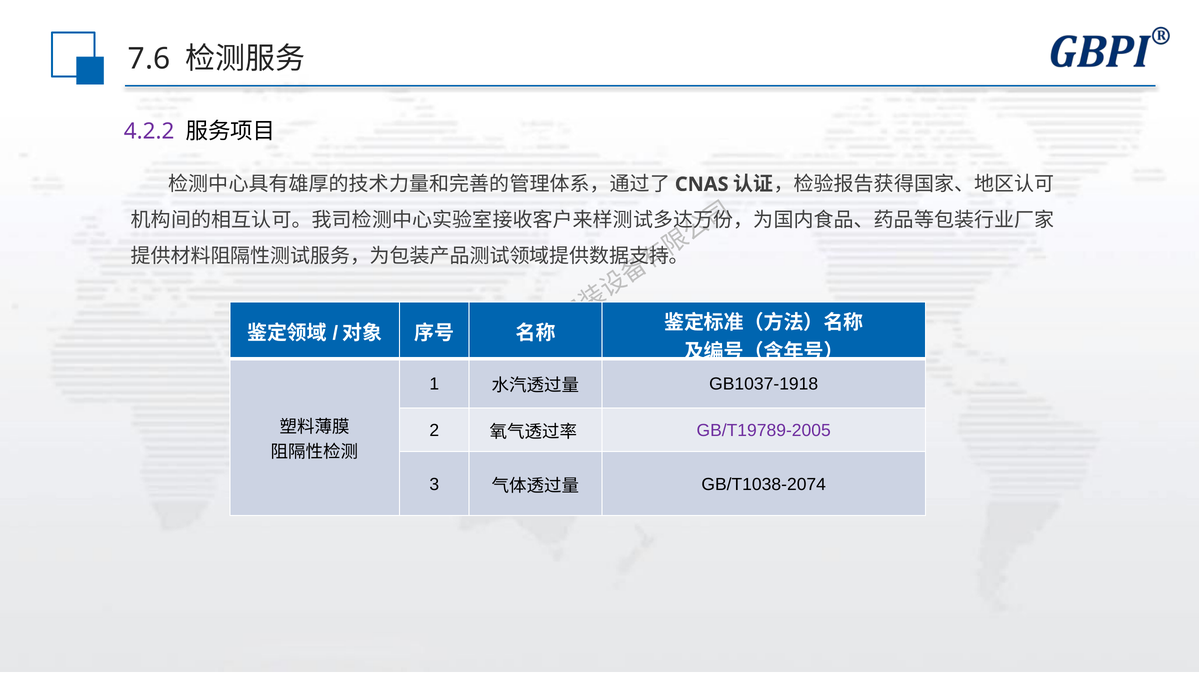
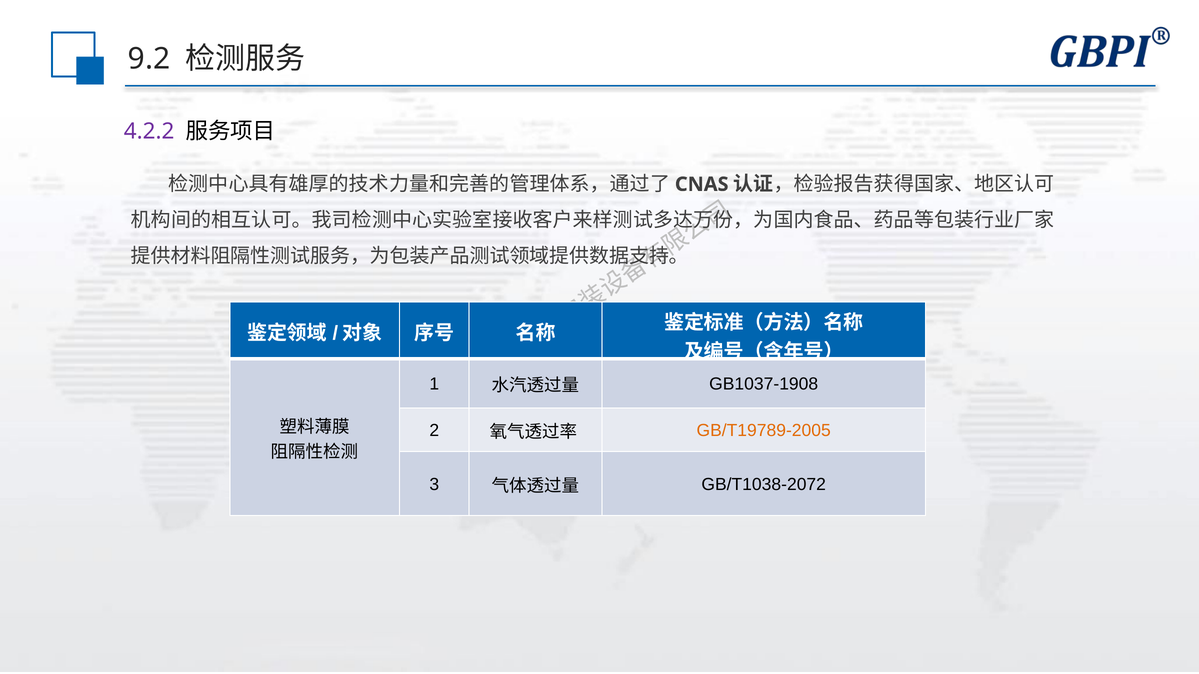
7.6: 7.6 -> 9.2
GB1037-1918: GB1037-1918 -> GB1037-1908
GB/T19789-2005 colour: purple -> orange
GB/T1038-2074: GB/T1038-2074 -> GB/T1038-2072
